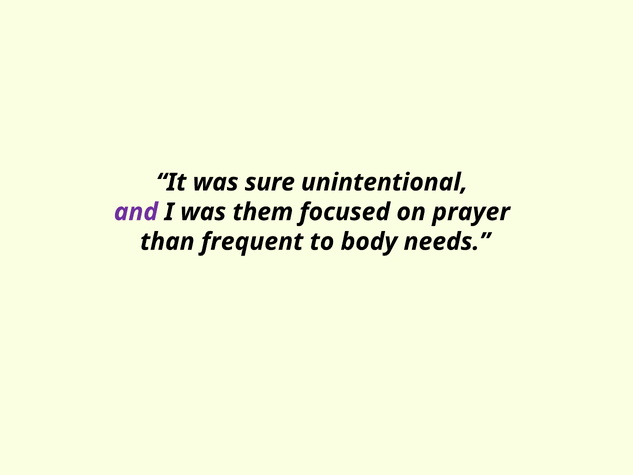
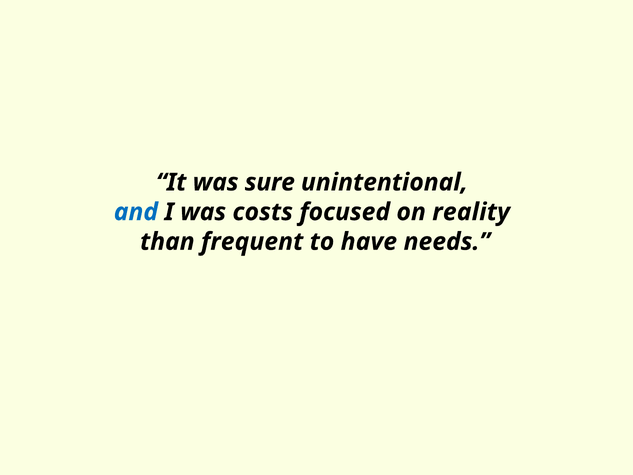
and colour: purple -> blue
them: them -> costs
prayer: prayer -> reality
body: body -> have
